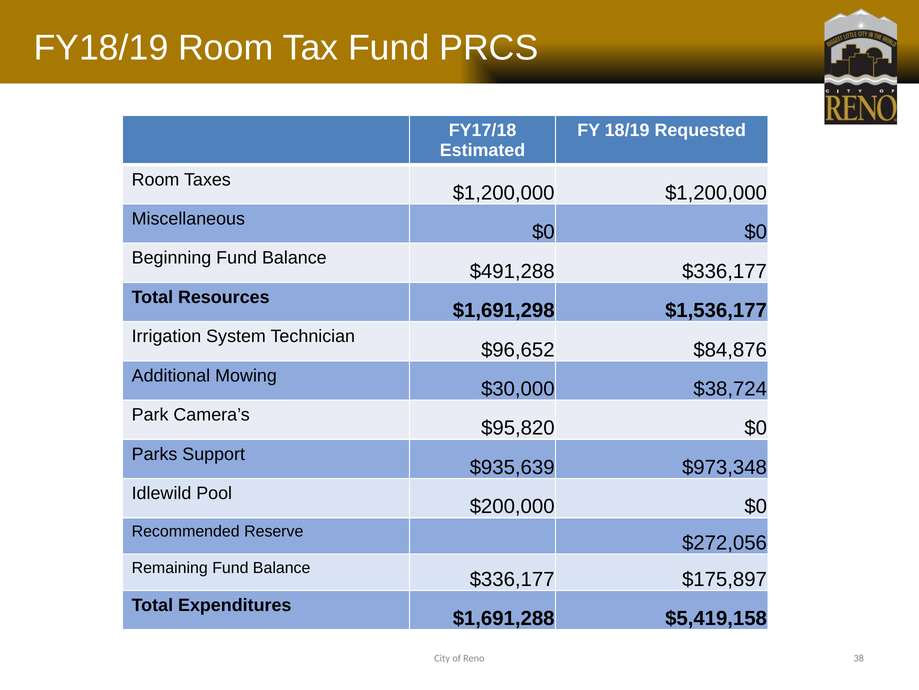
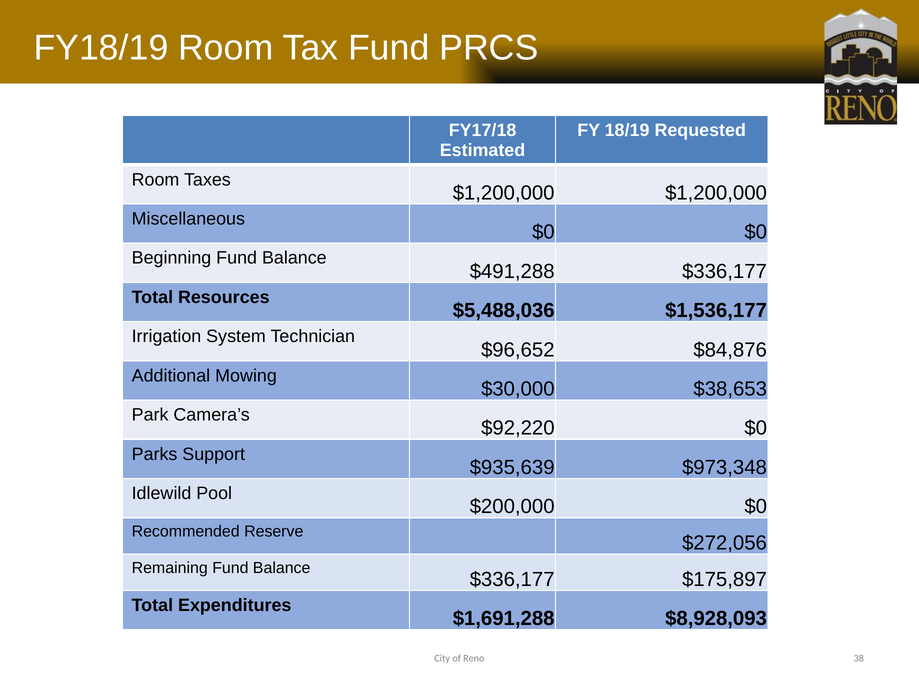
$1,691,298: $1,691,298 -> $5,488,036
$38,724: $38,724 -> $38,653
$95,820: $95,820 -> $92,220
$5,419,158: $5,419,158 -> $8,928,093
